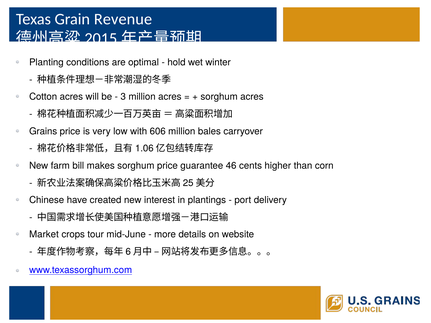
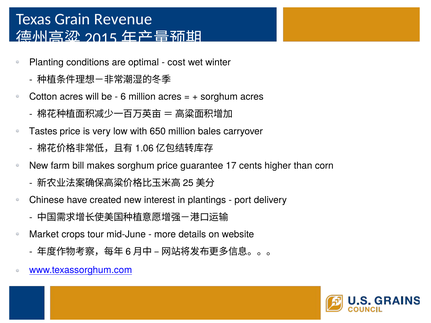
hold: hold -> cost
3: 3 -> 6
Grains: Grains -> Tastes
606: 606 -> 650
46: 46 -> 17
